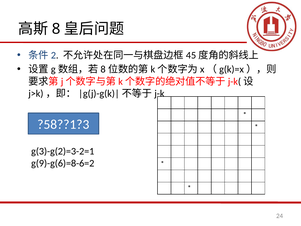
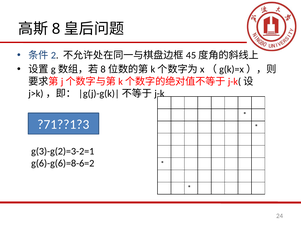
?58??1?3: ?58??1?3 -> ?71??1?3
g(9)-g(6)=8-6=2: g(9)-g(6)=8-6=2 -> g(6)-g(6)=8-6=2
